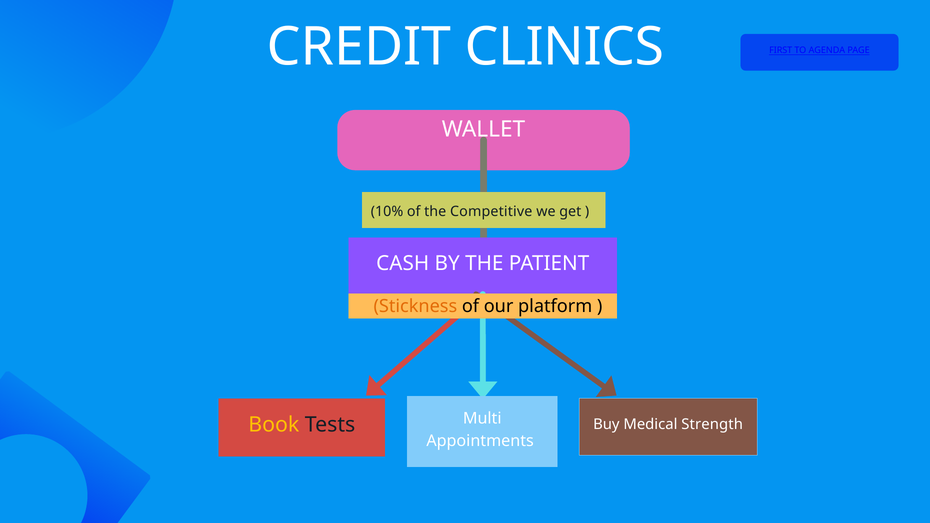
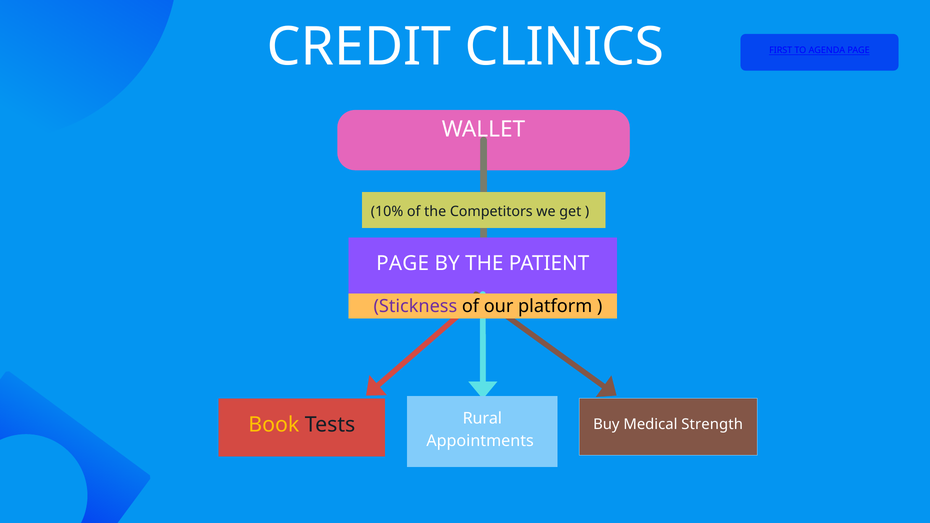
Competitive: Competitive -> Competitors
CASH at (403, 263): CASH -> PAGE
Stickness colour: orange -> purple
Multi: Multi -> Rural
